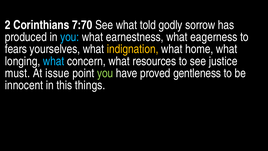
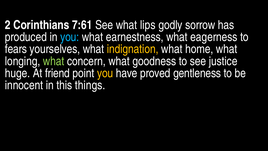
7:70: 7:70 -> 7:61
told: told -> lips
what at (54, 61) colour: light blue -> light green
resources: resources -> goodness
must: must -> huge
issue: issue -> friend
you at (105, 73) colour: light green -> yellow
